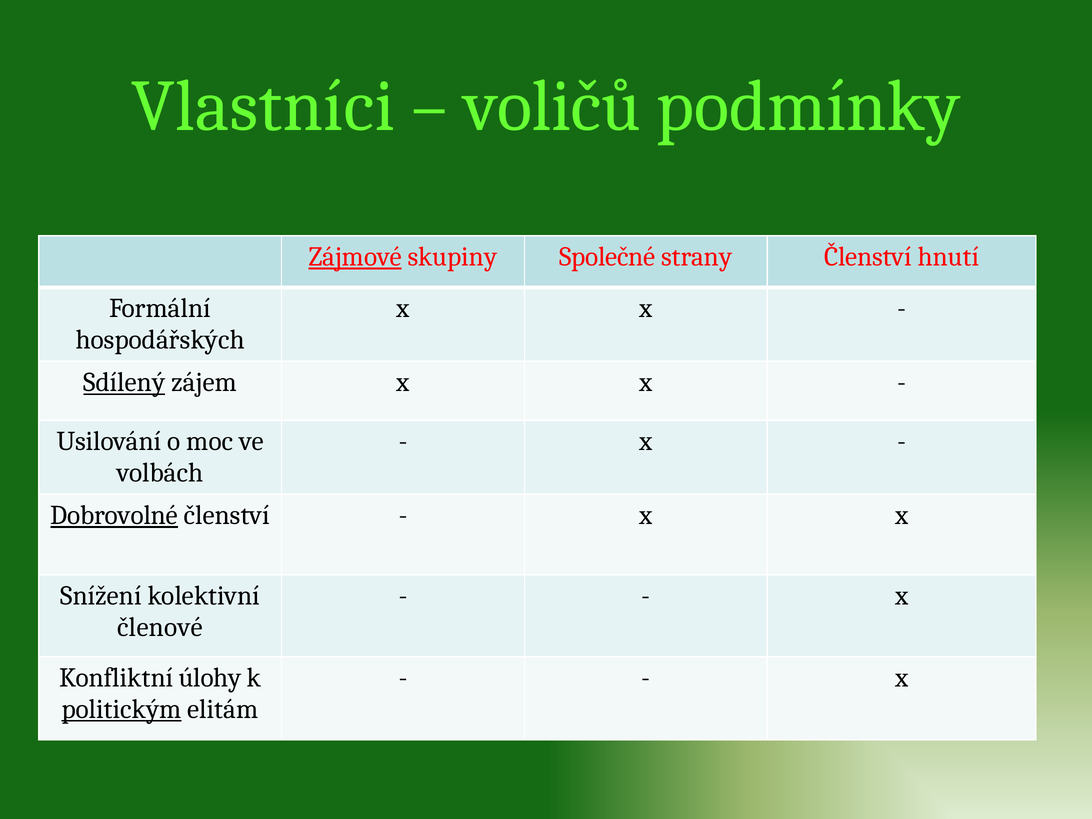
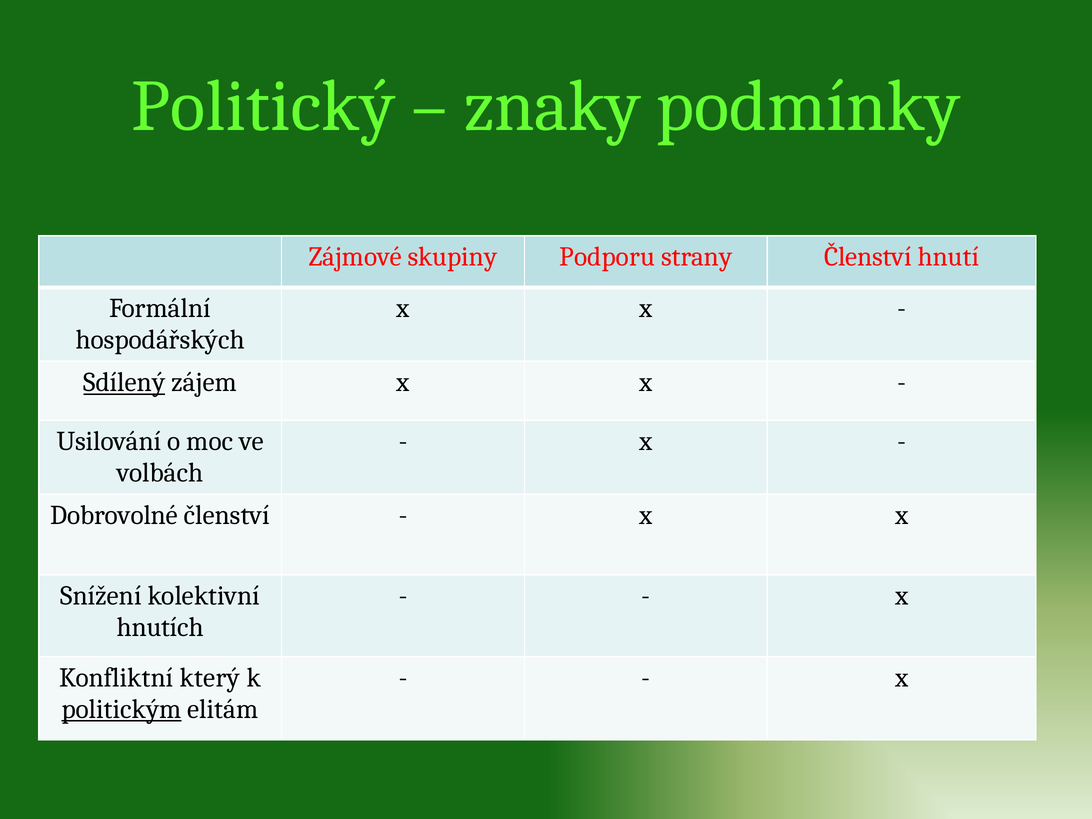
Vlastníci: Vlastníci -> Politický
voličů: voličů -> znaky
Zájmové underline: present -> none
Společné: Společné -> Podporu
Dobrovolné underline: present -> none
členové: členové -> hnutích
úlohy: úlohy -> který
